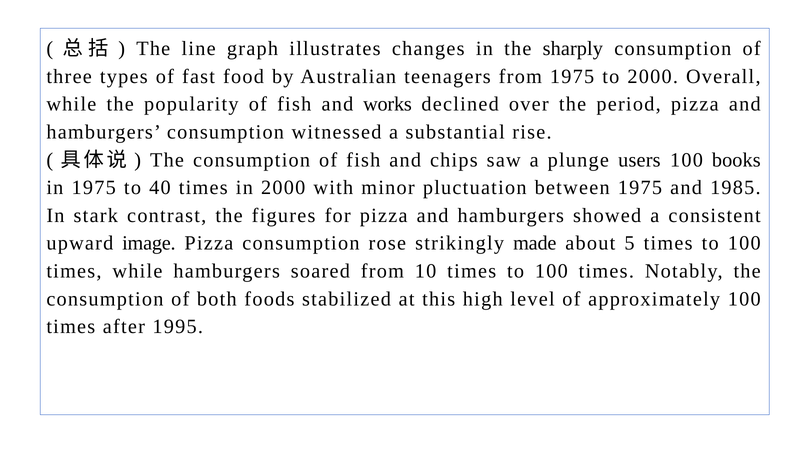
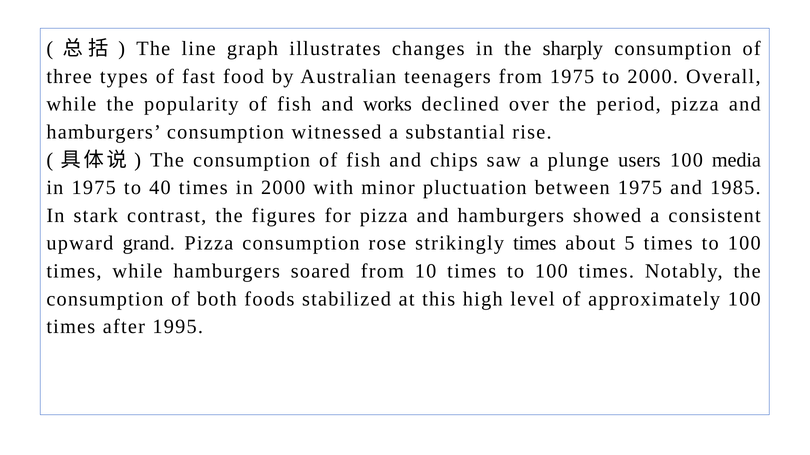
books: books -> media
image: image -> grand
strikingly made: made -> times
